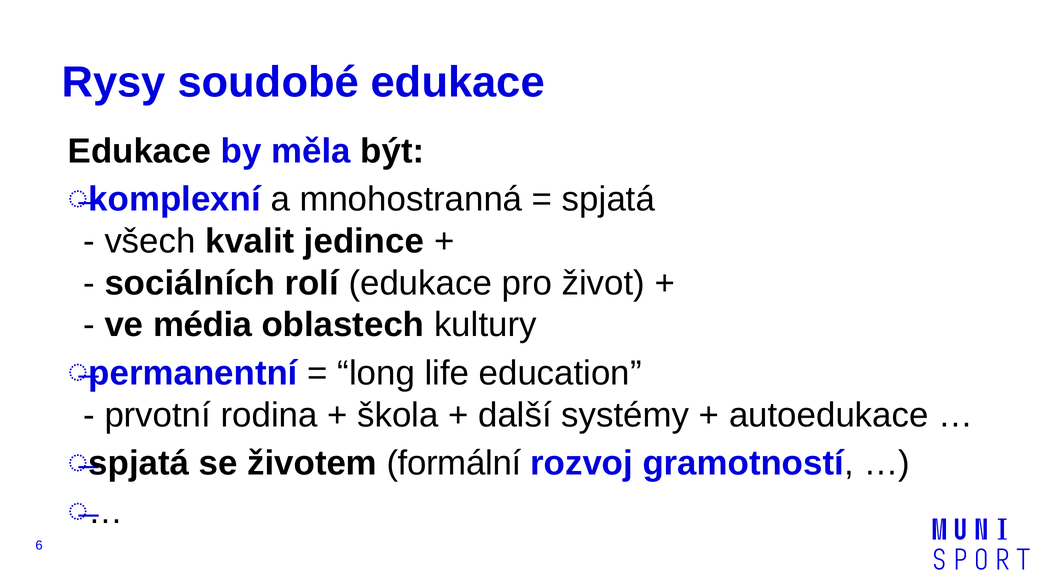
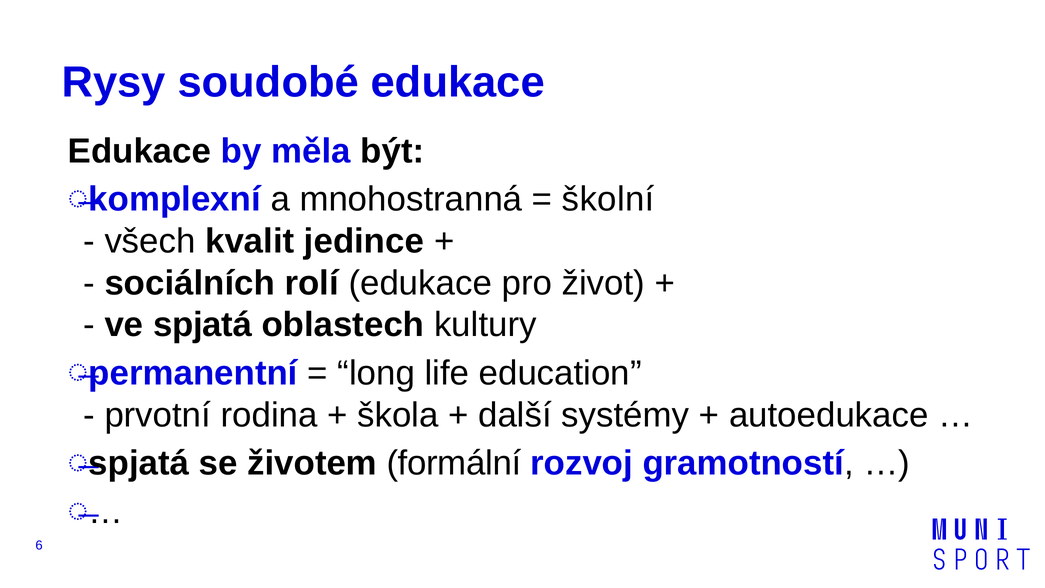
spjatá at (608, 199): spjatá -> školní
ve média: média -> spjatá
